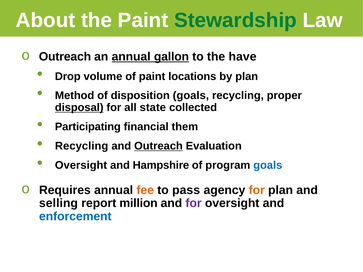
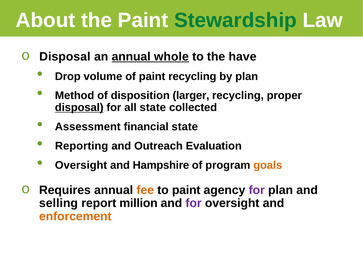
Outreach at (65, 57): Outreach -> Disposal
gallon: gallon -> whole
paint locations: locations -> recycling
disposition goals: goals -> larger
Participating: Participating -> Assessment
financial them: them -> state
Recycling at (82, 146): Recycling -> Reporting
Outreach at (158, 146) underline: present -> none
goals at (268, 165) colour: blue -> orange
to pass: pass -> paint
for at (257, 190) colour: orange -> purple
enforcement colour: blue -> orange
